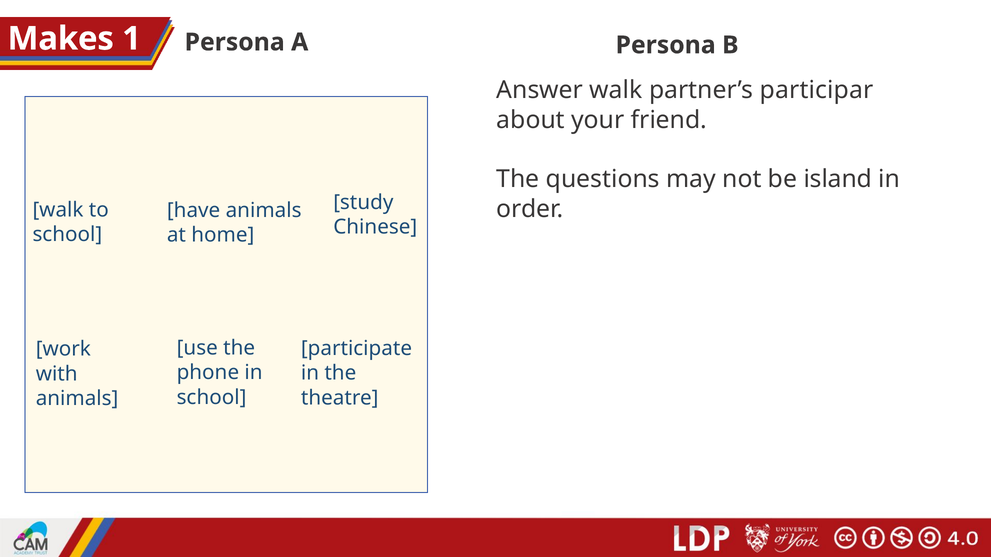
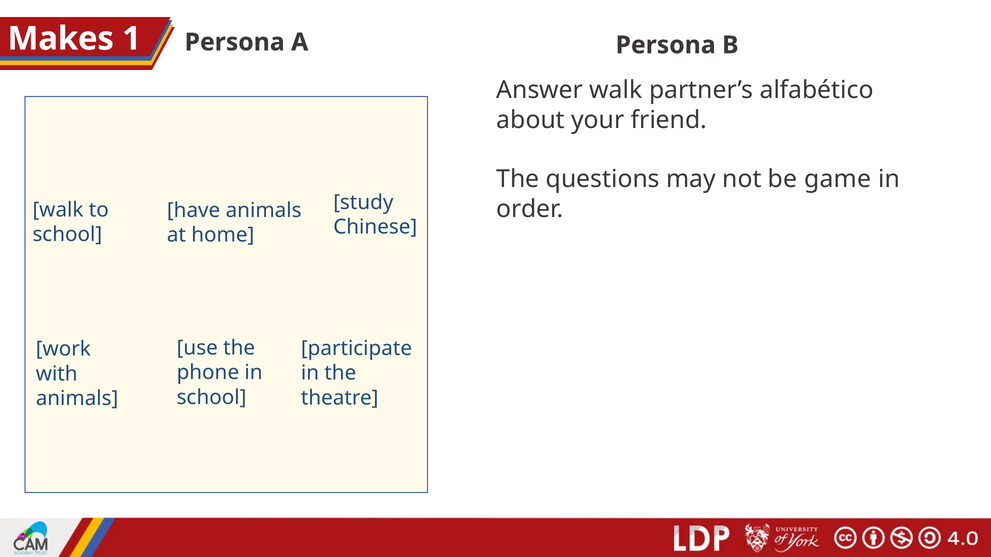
participar: participar -> alfabético
island: island -> game
